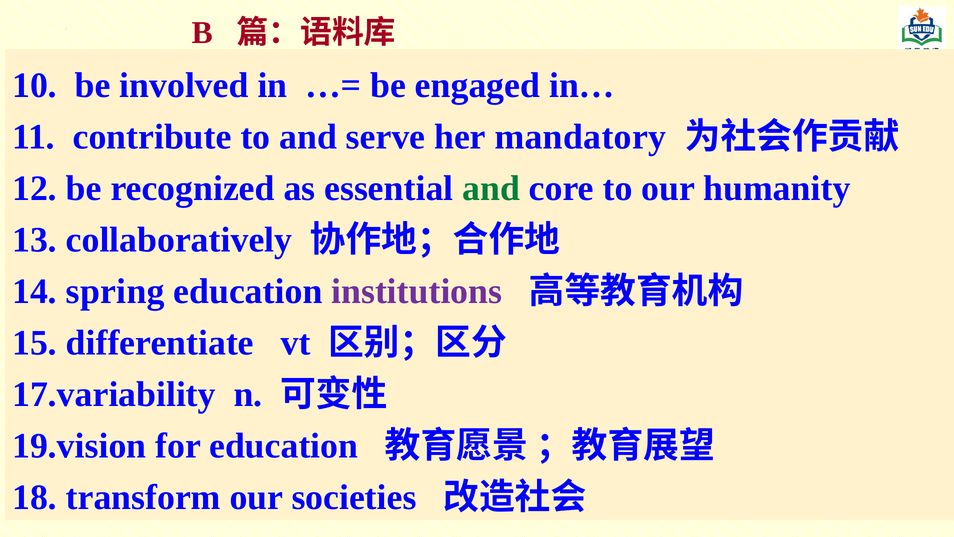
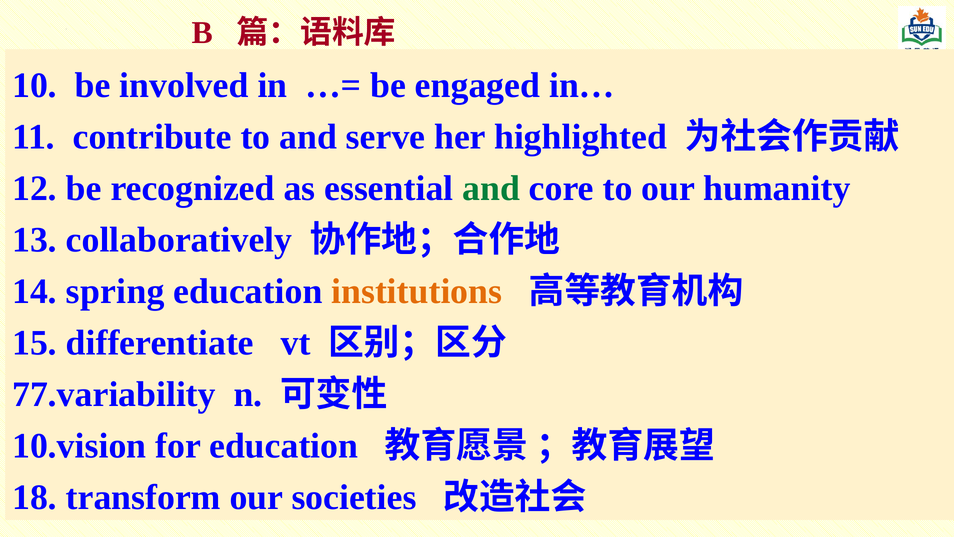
mandatory: mandatory -> highlighted
institutions colour: purple -> orange
17.variability: 17.variability -> 77.variability
19.vision: 19.vision -> 10.vision
